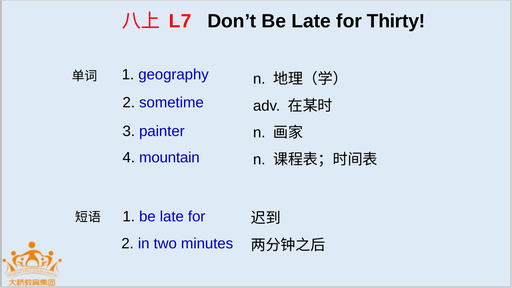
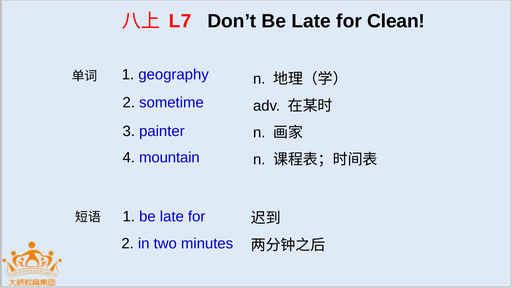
Thirty: Thirty -> Clean
